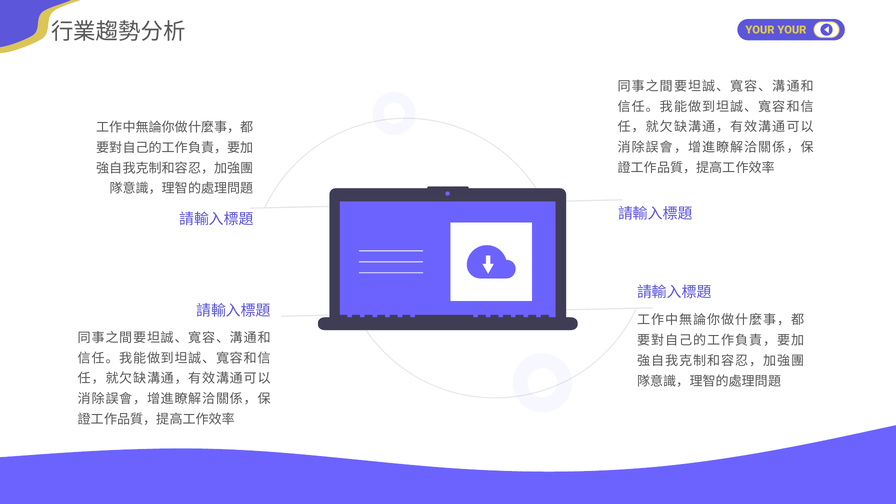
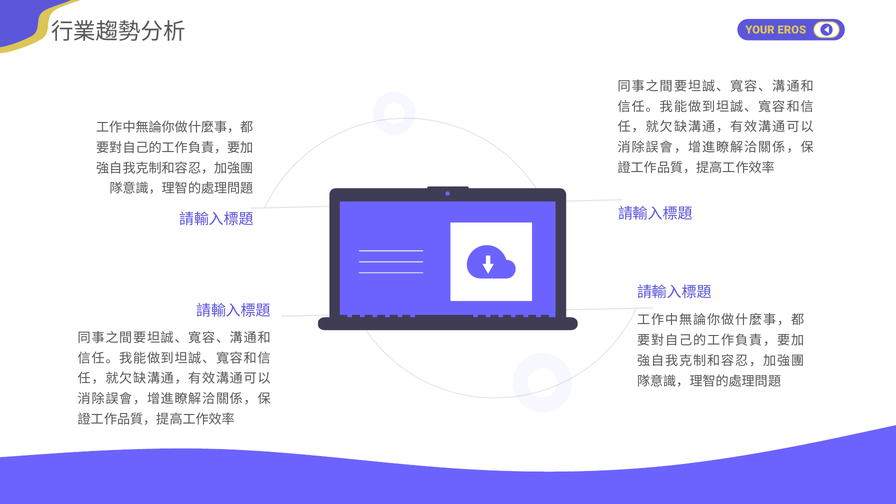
YOUR YOUR: YOUR -> EROS
